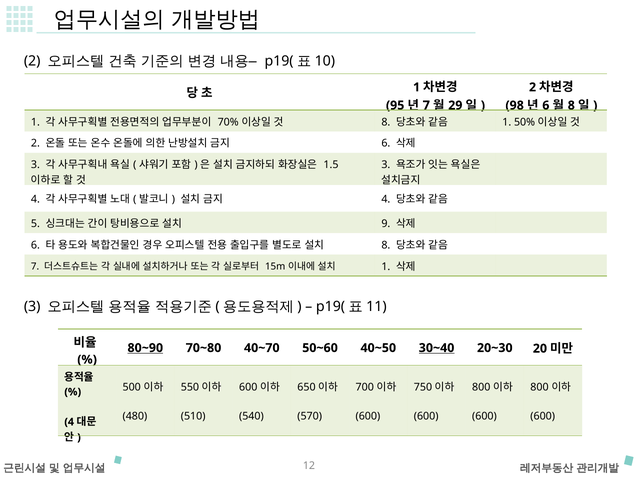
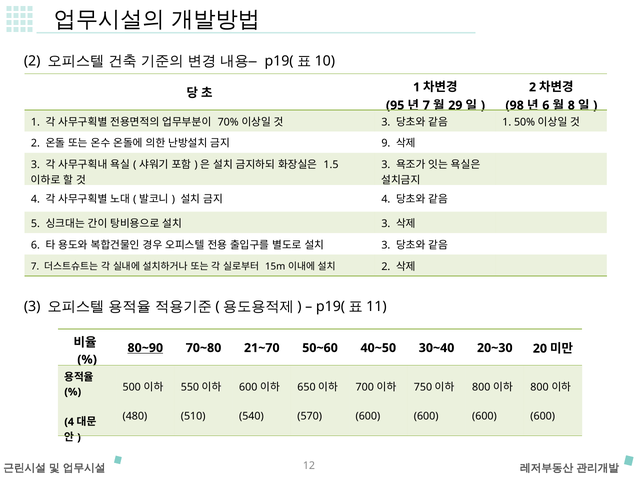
8 at (386, 122): 8 -> 3
6 at (386, 143): 6 -> 9
9 at (386, 224): 9 -> 3
8 at (386, 245): 8 -> 3
1 at (386, 267): 1 -> 2
40~70: 40~70 -> 21~70
30~40 underline: present -> none
